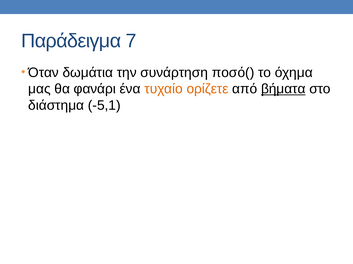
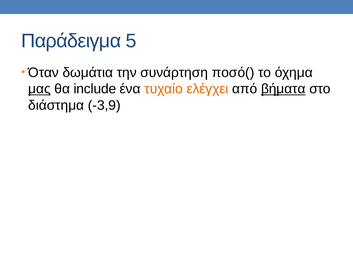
7: 7 -> 5
μας underline: none -> present
φανάρι: φανάρι -> include
ορίζετε: ορίζετε -> ελέγχει
-5,1: -5,1 -> -3,9
